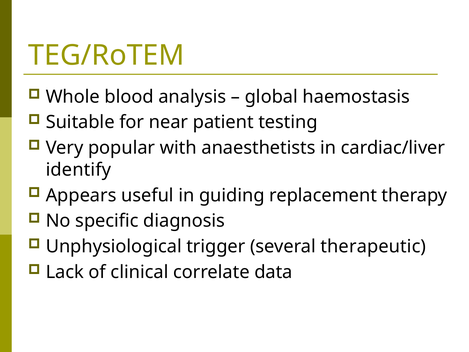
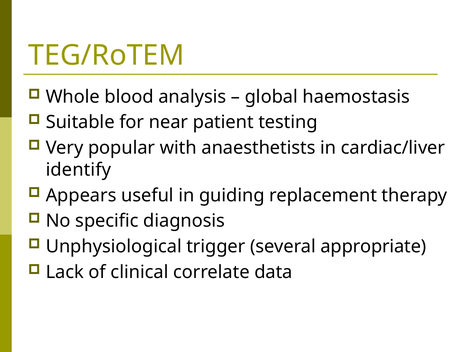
therapeutic: therapeutic -> appropriate
